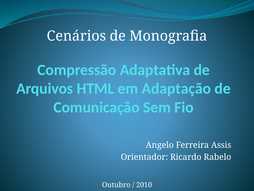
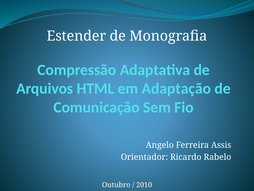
Cenários: Cenários -> Estender
